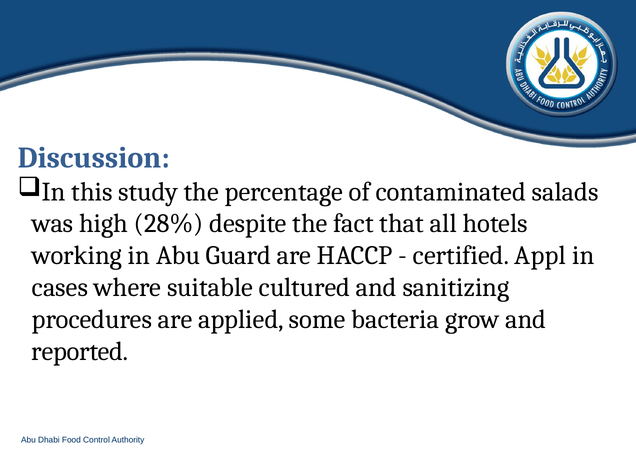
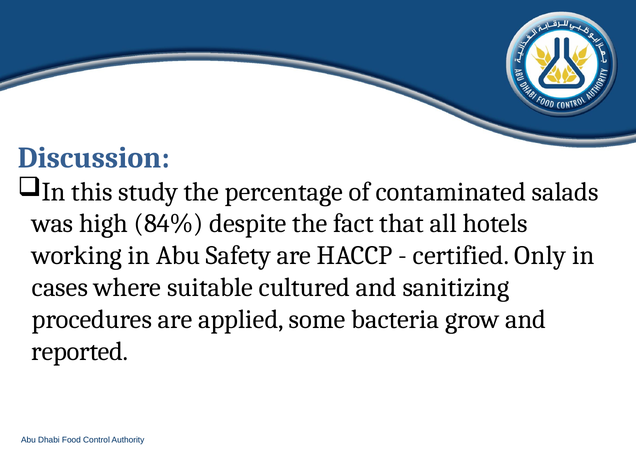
28%: 28% -> 84%
Guard: Guard -> Safety
Appl: Appl -> Only
